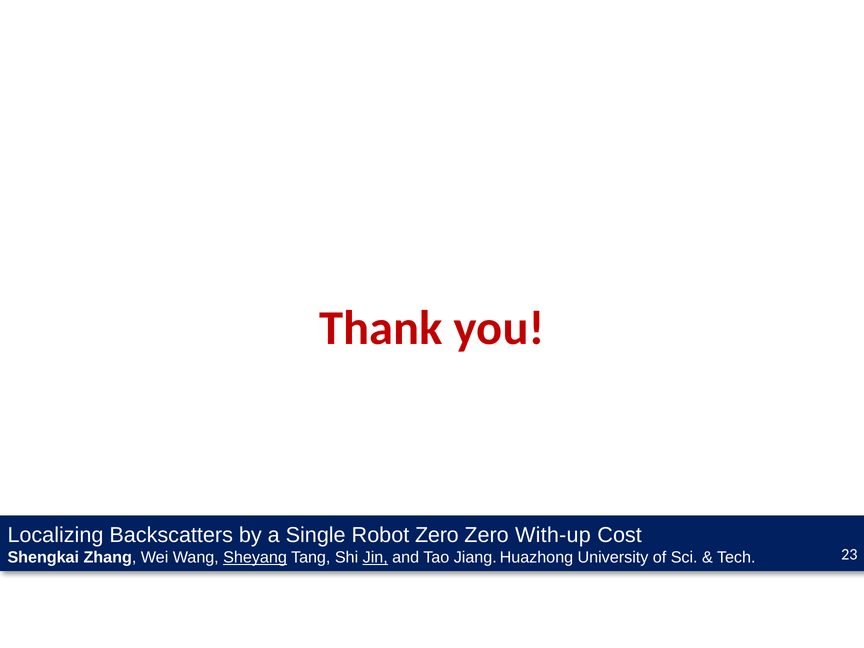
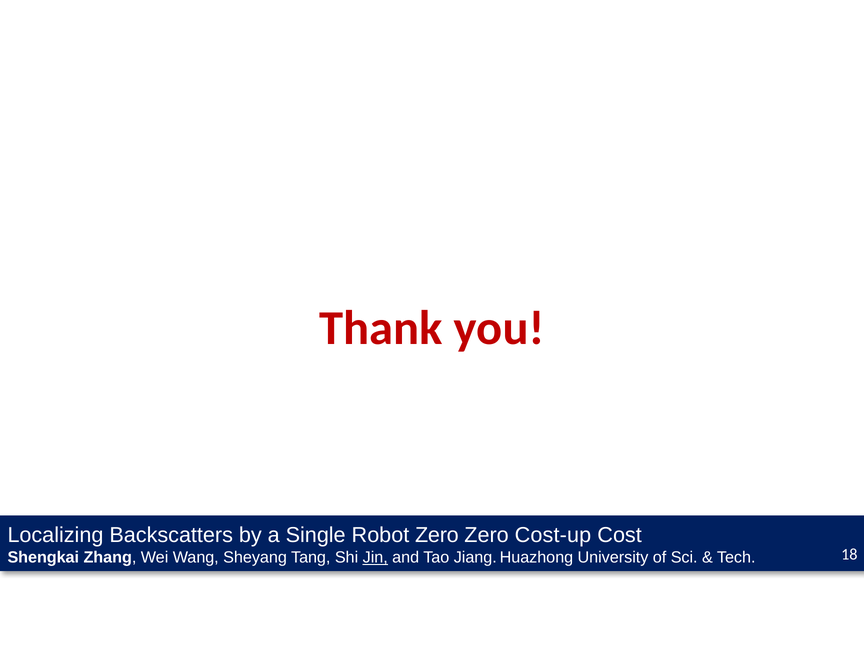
With-up: With-up -> Cost-up
Sheyang underline: present -> none
23: 23 -> 18
